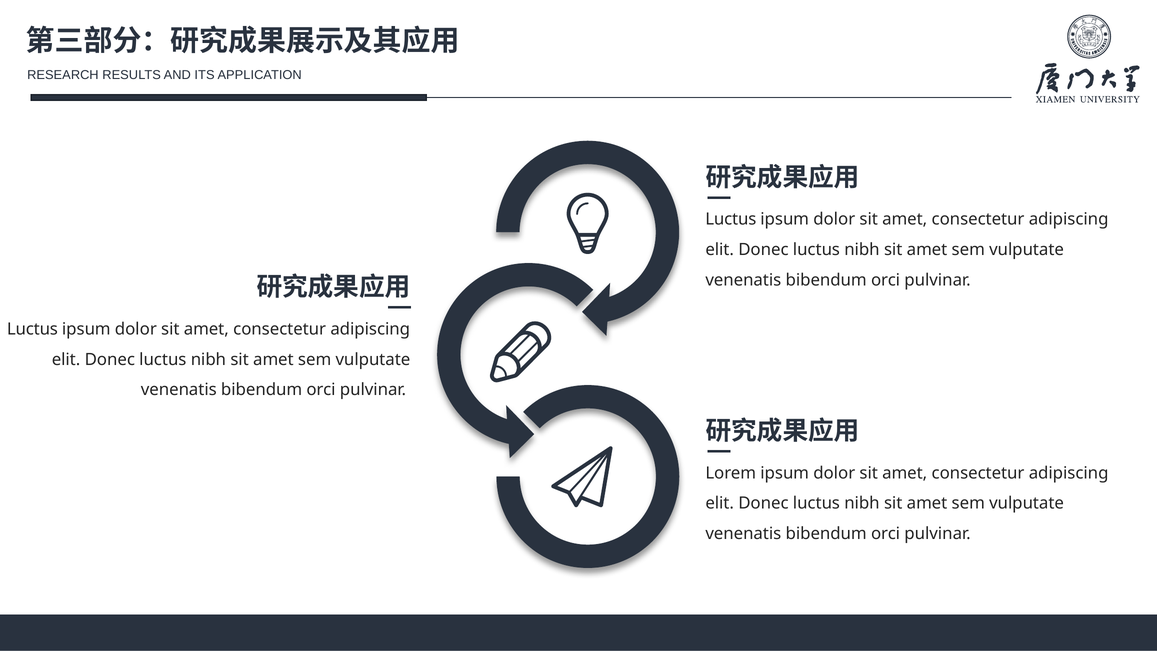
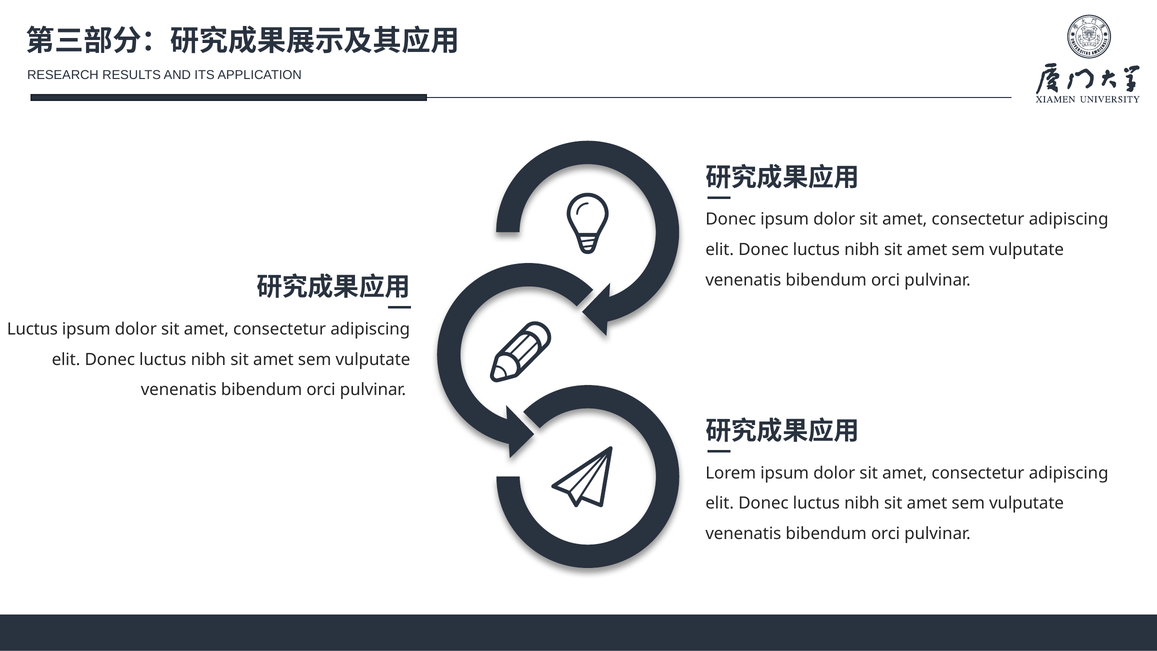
Luctus at (731, 219): Luctus -> Donec
